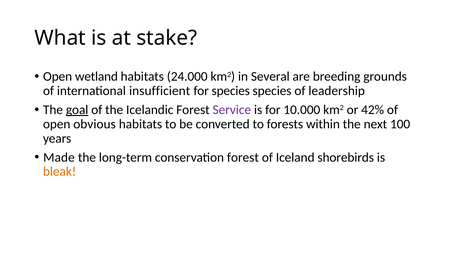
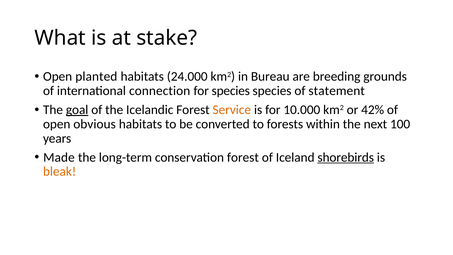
wetland: wetland -> planted
Several: Several -> Bureau
insufficient: insufficient -> connection
leadership: leadership -> statement
Service colour: purple -> orange
shorebirds underline: none -> present
